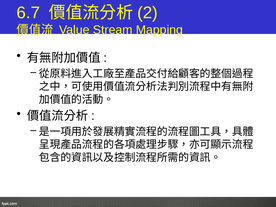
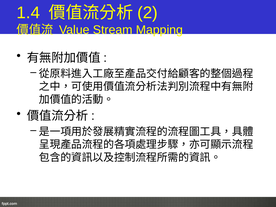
6.7: 6.7 -> 1.4
